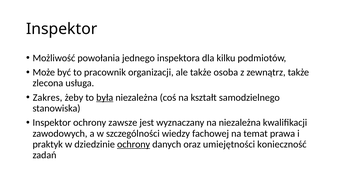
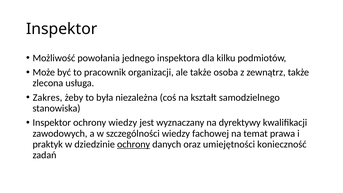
była underline: present -> none
ochrony zawsze: zawsze -> wiedzy
na niezależna: niezależna -> dyrektywy
